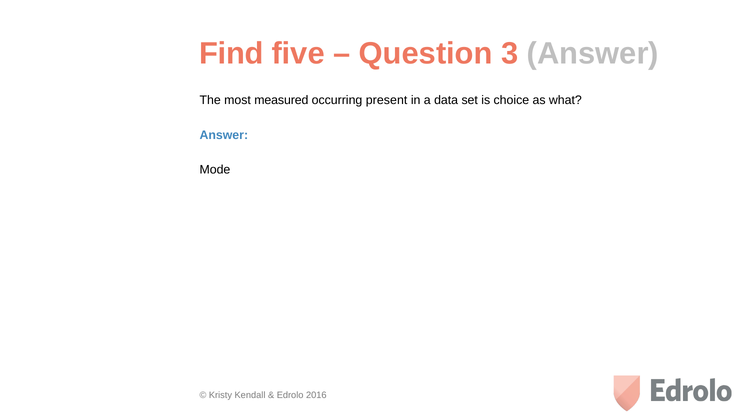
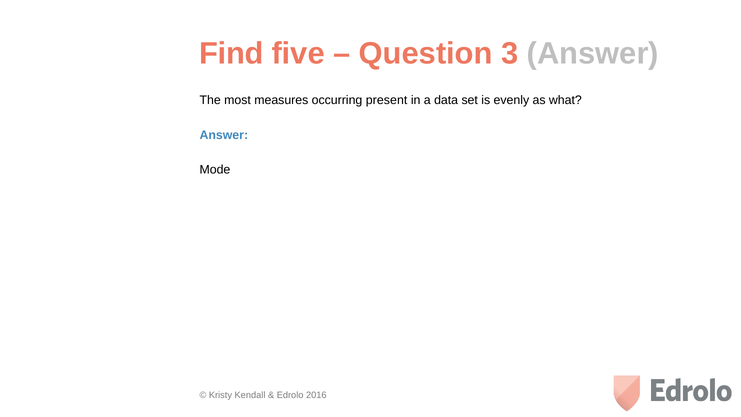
measured: measured -> measures
choice: choice -> evenly
